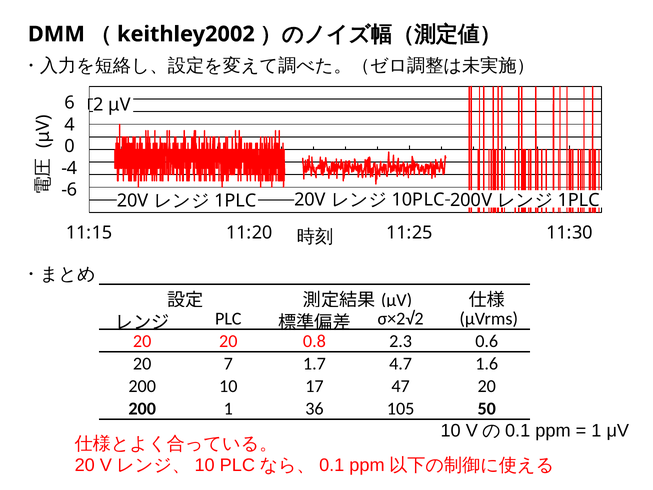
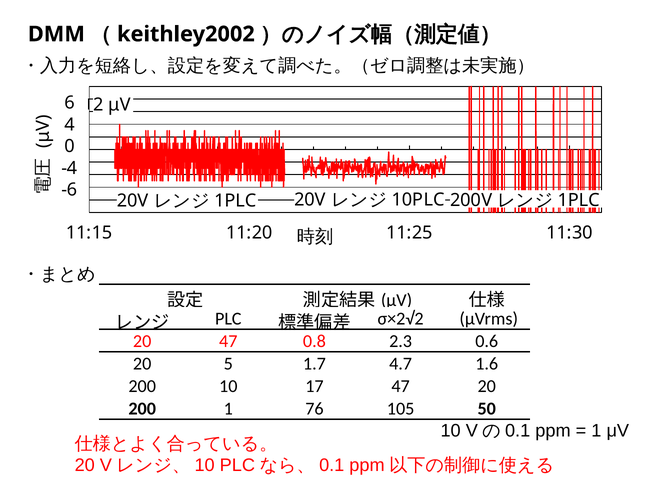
20 20: 20 -> 47
7: 7 -> 5
36: 36 -> 76
